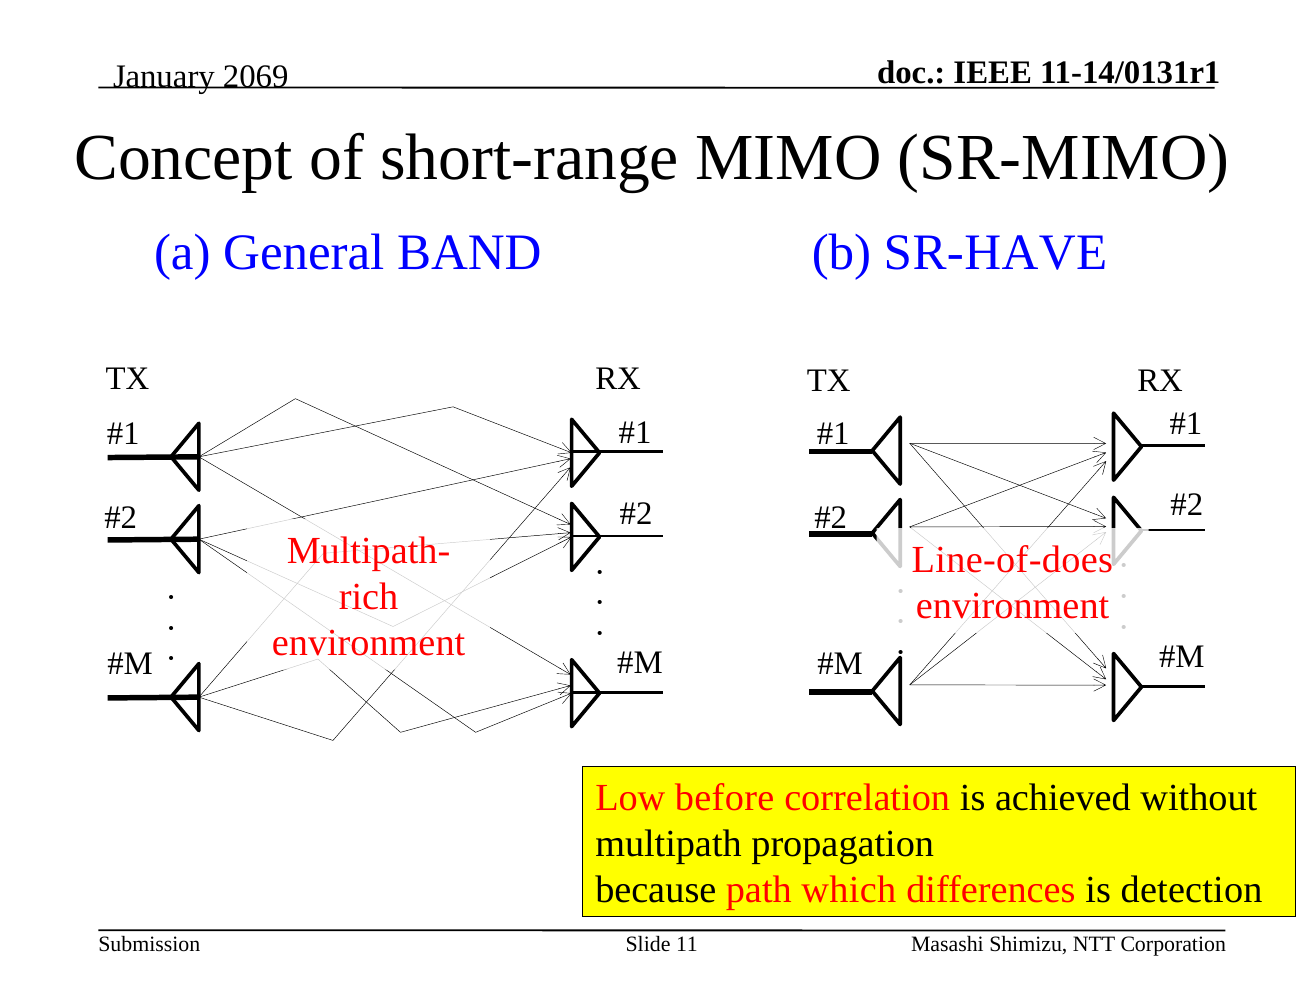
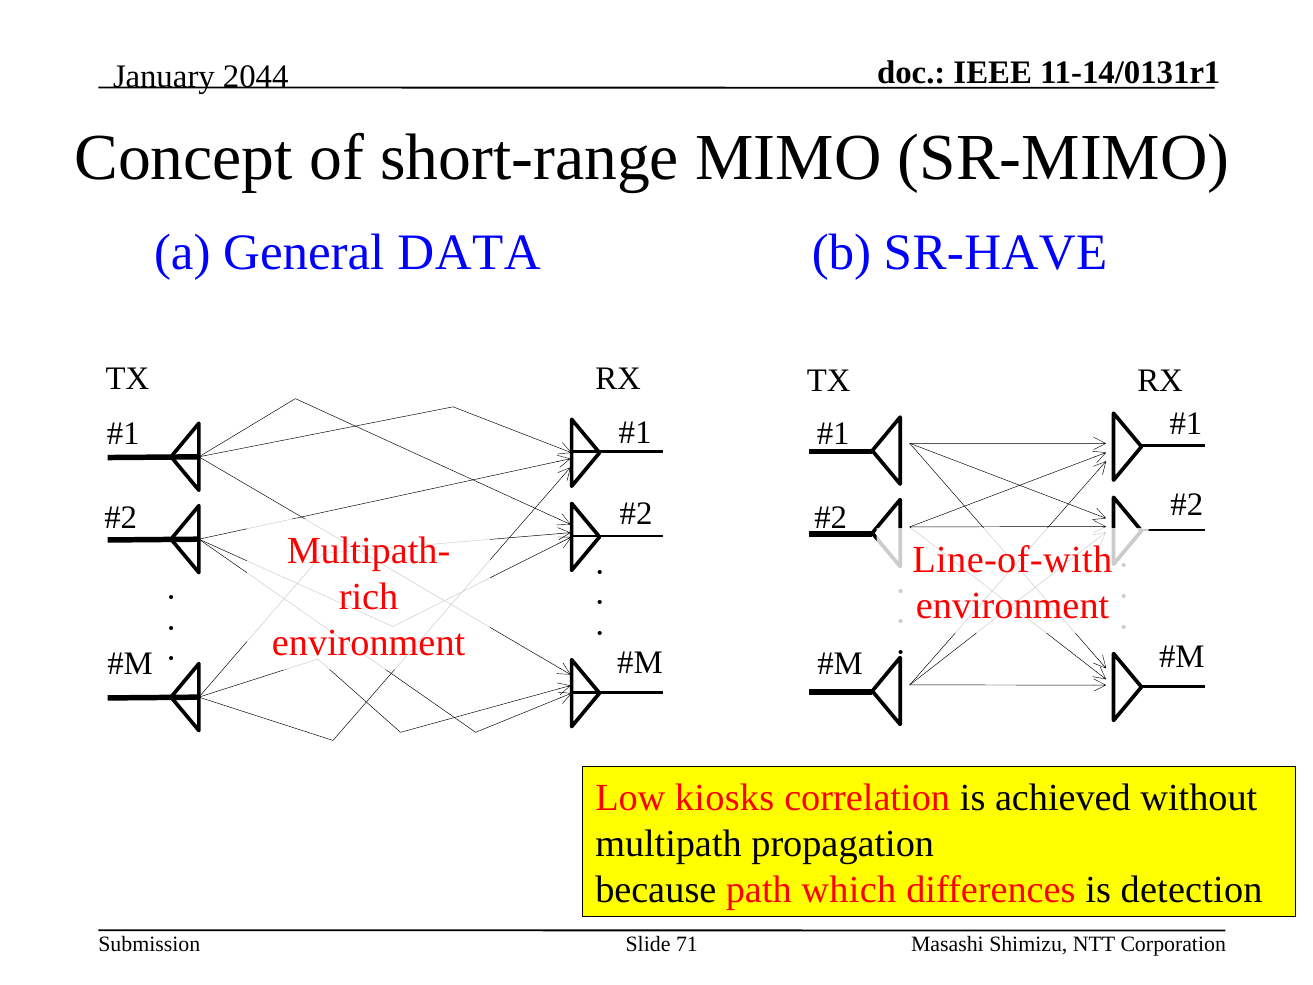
2069: 2069 -> 2044
BAND: BAND -> DATA
Line-of-does: Line-of-does -> Line-of-with
before: before -> kiosks
11: 11 -> 71
